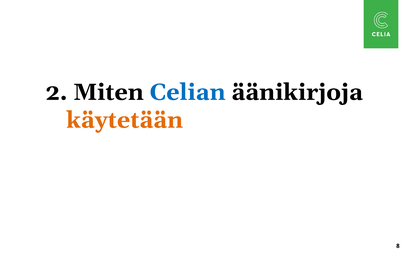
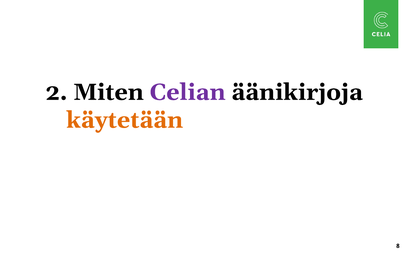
Celian colour: blue -> purple
